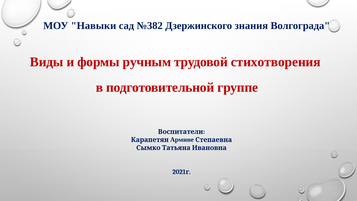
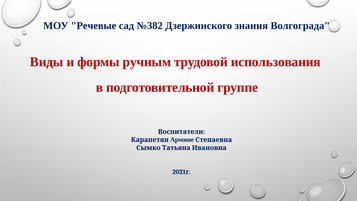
Навыки: Навыки -> Речевые
стихотворения: стихотворения -> использования
